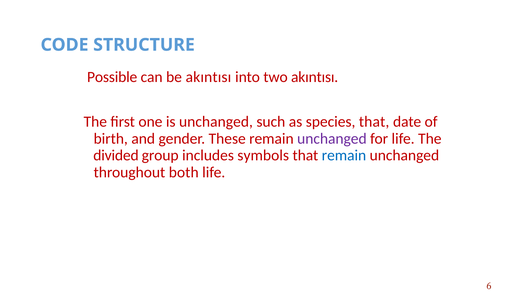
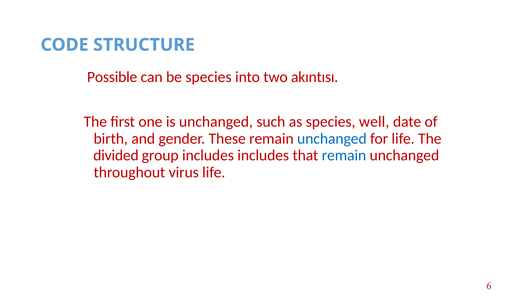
be akıntısı: akıntısı -> species
species that: that -> well
unchanged at (332, 138) colour: purple -> blue
includes symbols: symbols -> includes
both: both -> virus
